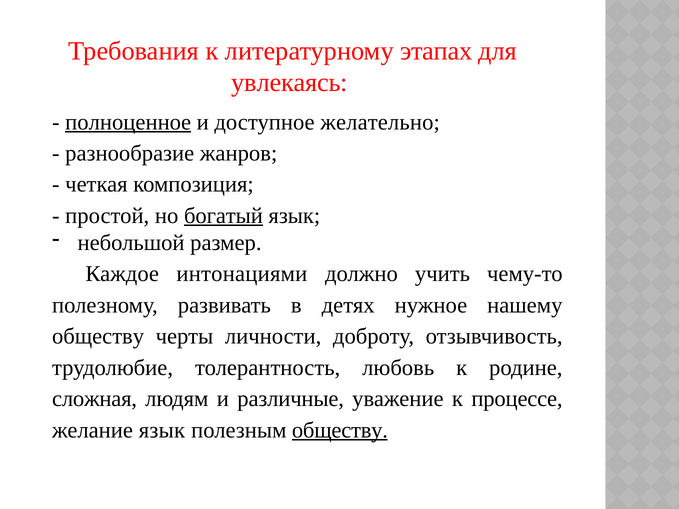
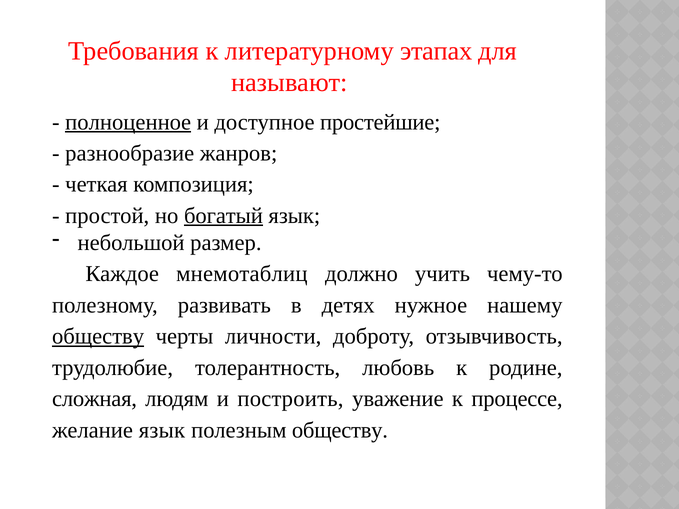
увлекаясь: увлекаясь -> называют
желательно: желательно -> простейшие
интонациями: интонациями -> мнемотаблиц
обществу at (98, 337) underline: none -> present
различные: различные -> построить
обществу at (340, 430) underline: present -> none
